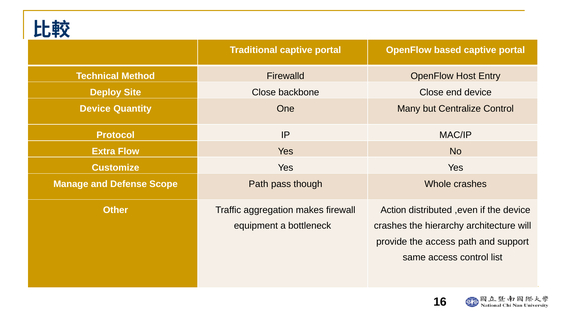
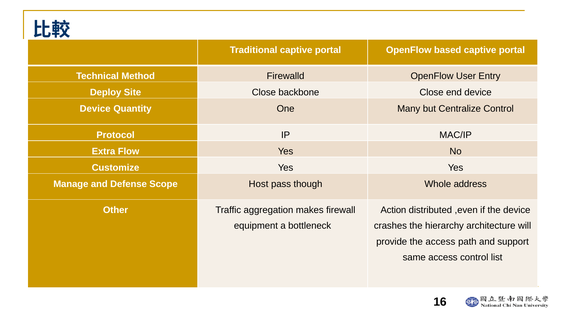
Host: Host -> User
Scope Path: Path -> Host
Whole crashes: crashes -> address
